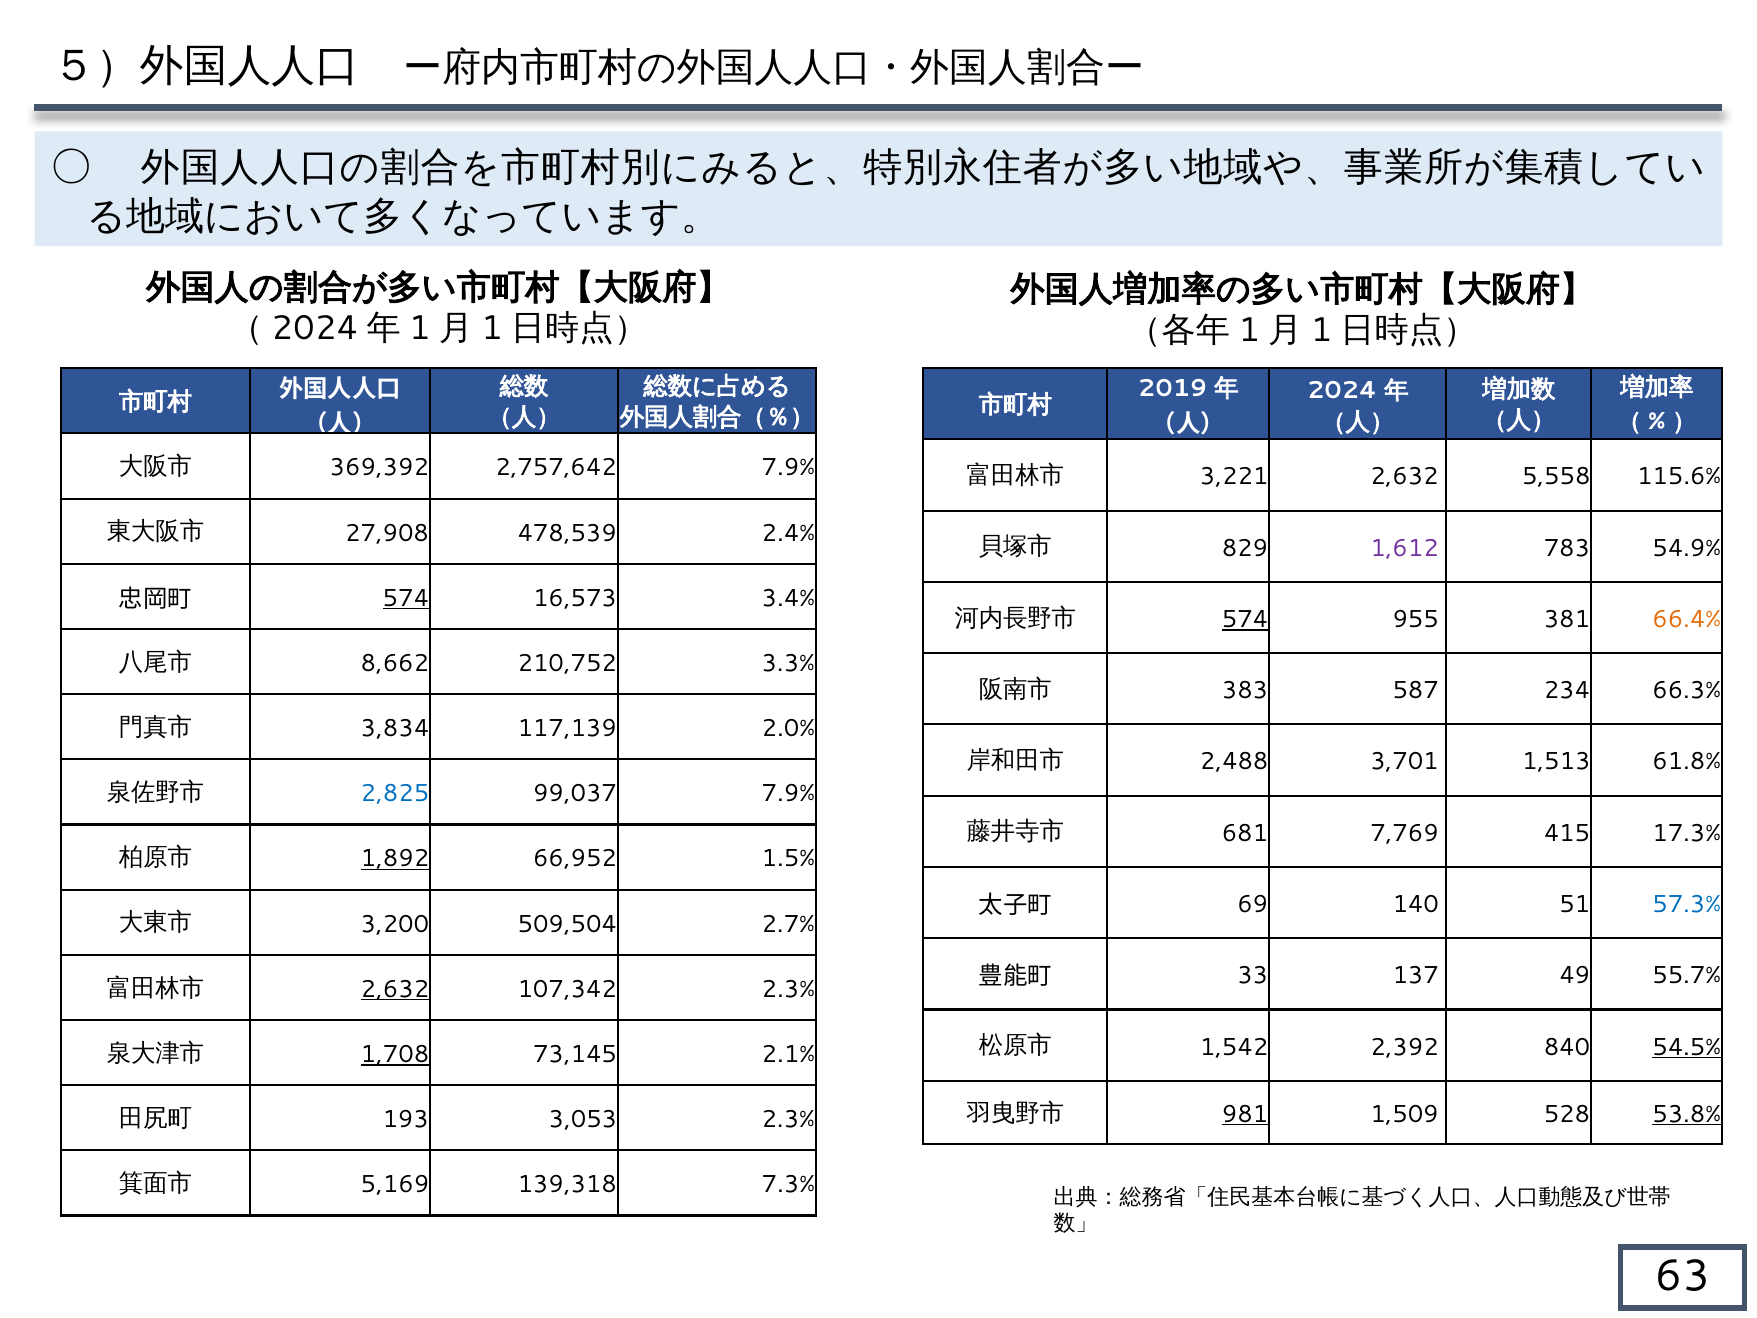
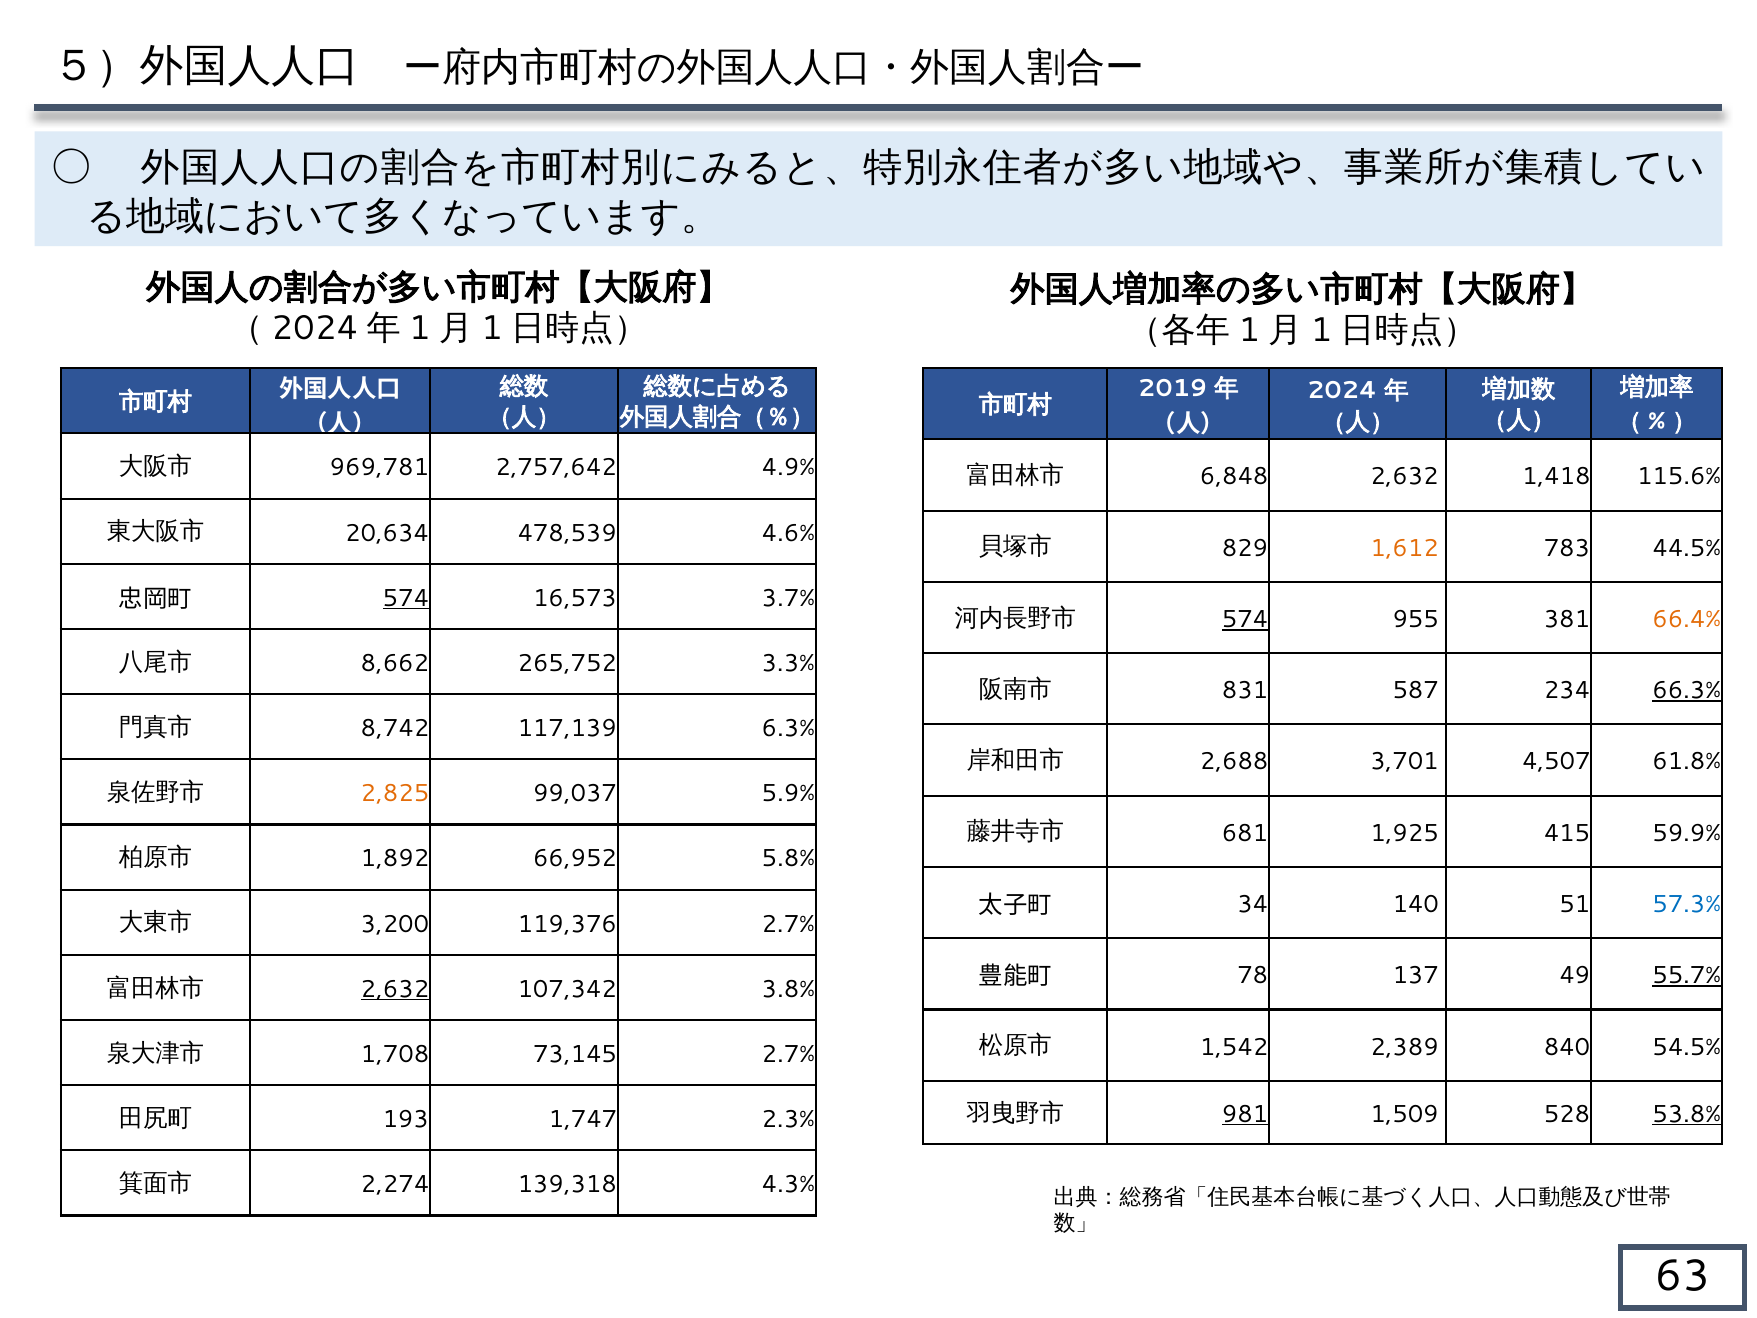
369,392: 369,392 -> 969,781
2,757,642 7.9%: 7.9% -> 4.9%
3,221: 3,221 -> 6,848
5,558: 5,558 -> 1,418
27,908: 27,908 -> 20,634
2.4%: 2.4% -> 4.6%
1,612 colour: purple -> orange
54.9%: 54.9% -> 44.5%
3.4%: 3.4% -> 3.7%
210,752: 210,752 -> 265,752
383: 383 -> 831
66.3% underline: none -> present
3,834: 3,834 -> 8,742
2.0%: 2.0% -> 6.3%
2,488: 2,488 -> 2,688
1,513: 1,513 -> 4,507
2,825 colour: blue -> orange
99,037 7.9%: 7.9% -> 5.9%
7,769: 7,769 -> 1,925
17.3%: 17.3% -> 59.9%
1,892 underline: present -> none
1.5%: 1.5% -> 5.8%
69: 69 -> 34
509,504: 509,504 -> 119,376
33: 33 -> 78
55.7% underline: none -> present
107,342 2.3%: 2.3% -> 3.8%
2,392: 2,392 -> 2,389
54.5% underline: present -> none
1,708 underline: present -> none
73,145 2.1%: 2.1% -> 2.7%
3,053: 3,053 -> 1,747
5,169: 5,169 -> 2,274
7.3%: 7.3% -> 4.3%
